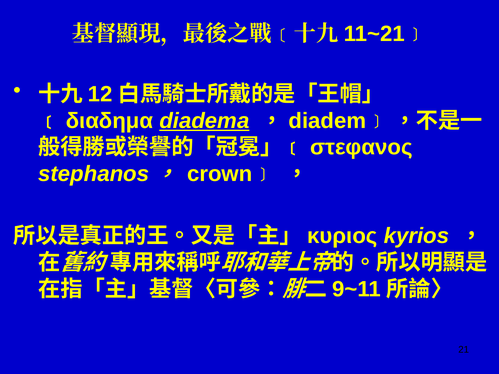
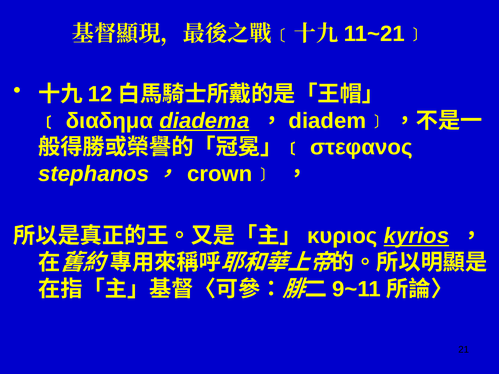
kyrios underline: none -> present
